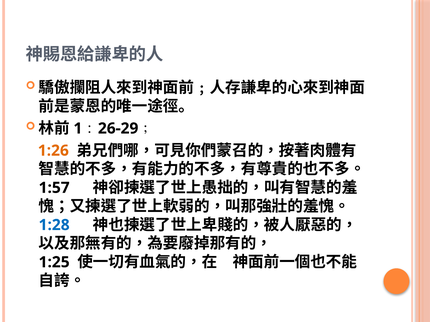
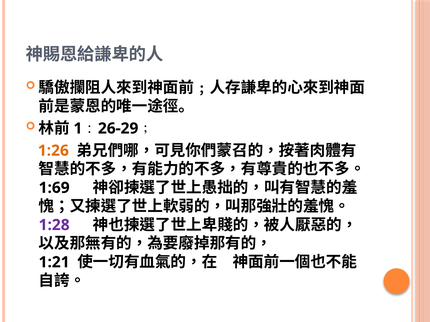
1:57: 1:57 -> 1:69
1:28 colour: blue -> purple
1:25: 1:25 -> 1:21
